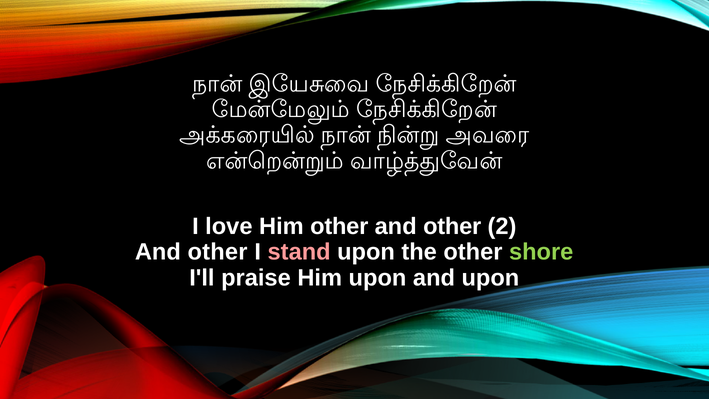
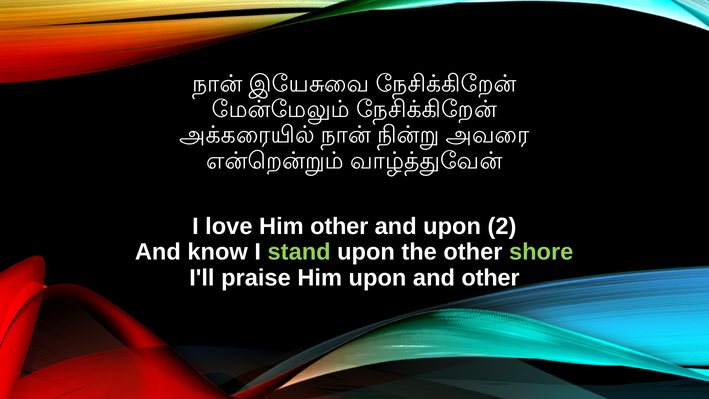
other at (452, 226): other -> upon
other at (218, 252): other -> know
stand colour: pink -> light green
and upon: upon -> other
